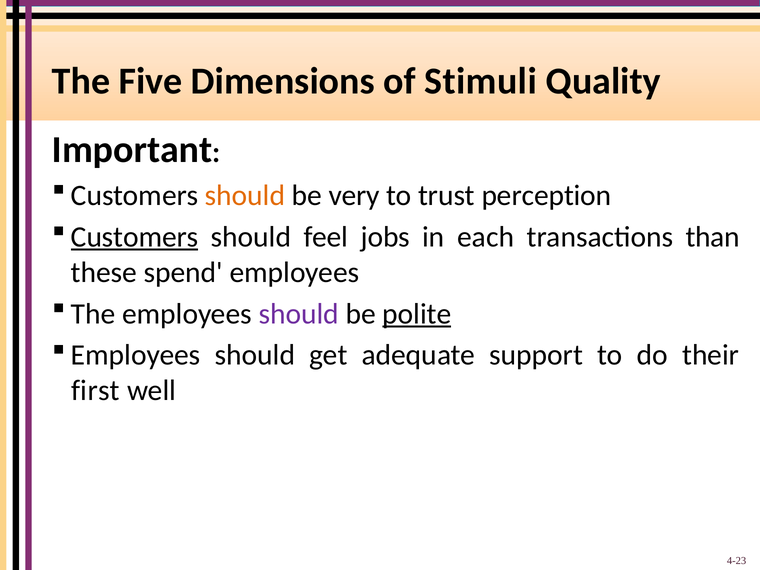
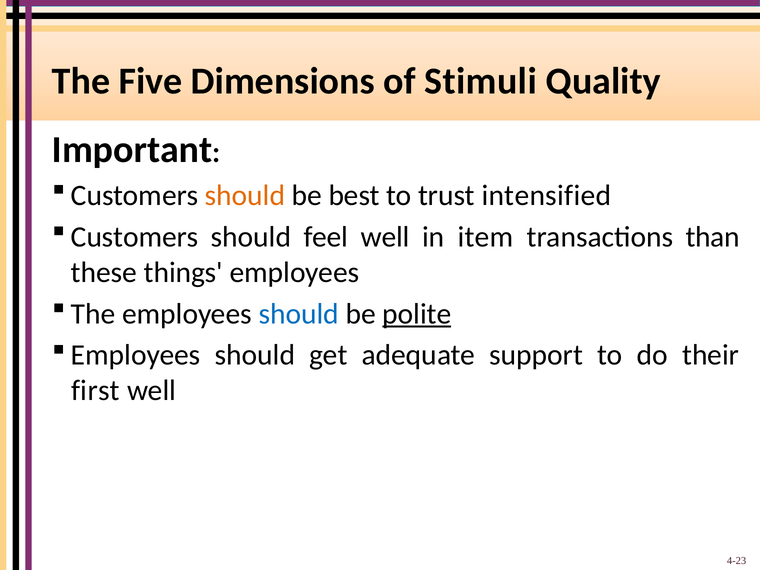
very: very -> best
perception: perception -> intensified
Customers at (135, 237) underline: present -> none
feel jobs: jobs -> well
each: each -> item
spend: spend -> things
should at (299, 314) colour: purple -> blue
